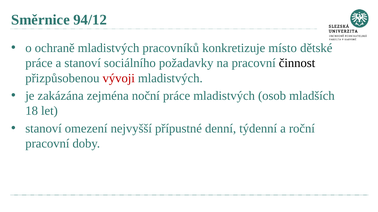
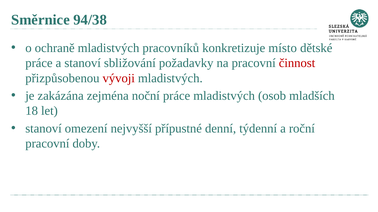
94/12: 94/12 -> 94/38
sociálního: sociálního -> sbližování
činnost colour: black -> red
